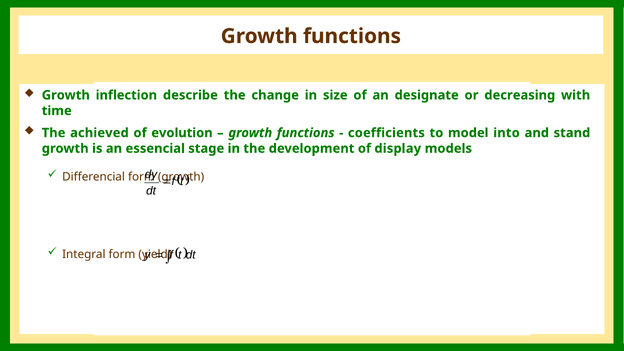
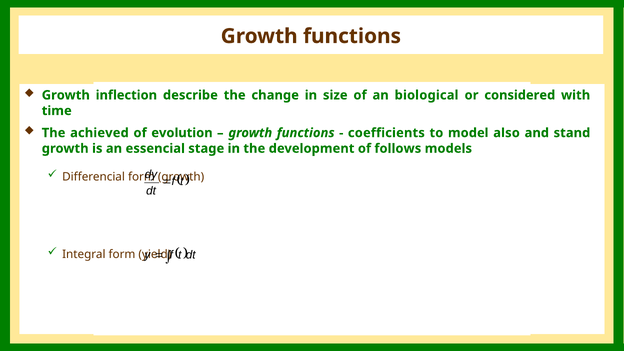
designate: designate -> biological
decreasing: decreasing -> considered
into: into -> also
display: display -> follows
